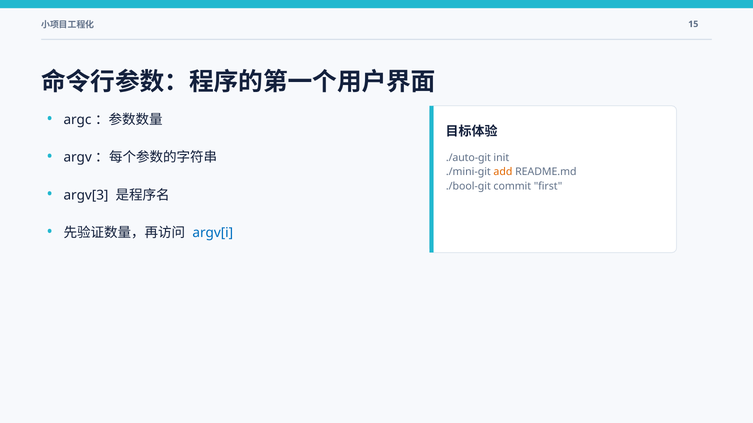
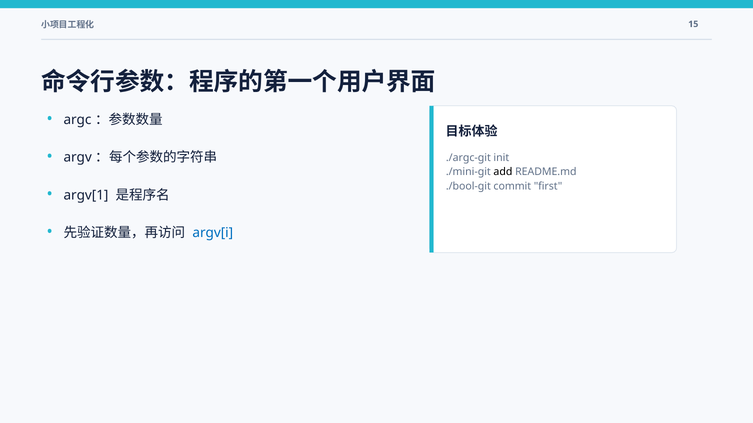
./auto-git: ./auto-git -> ./argc-git
add colour: orange -> black
argv[3: argv[3 -> argv[1
